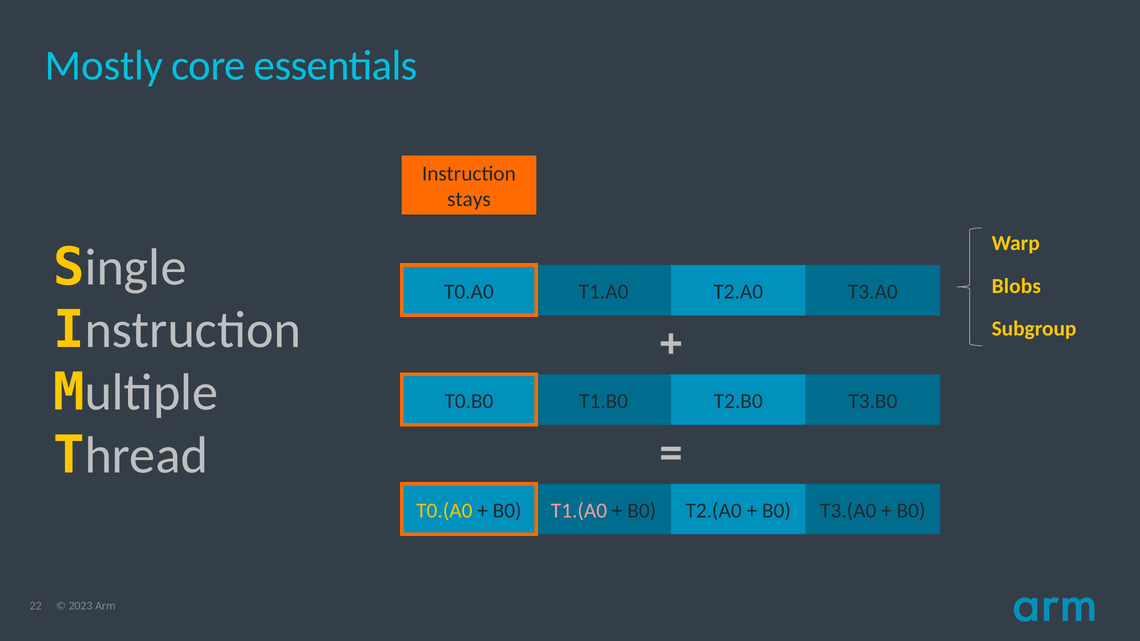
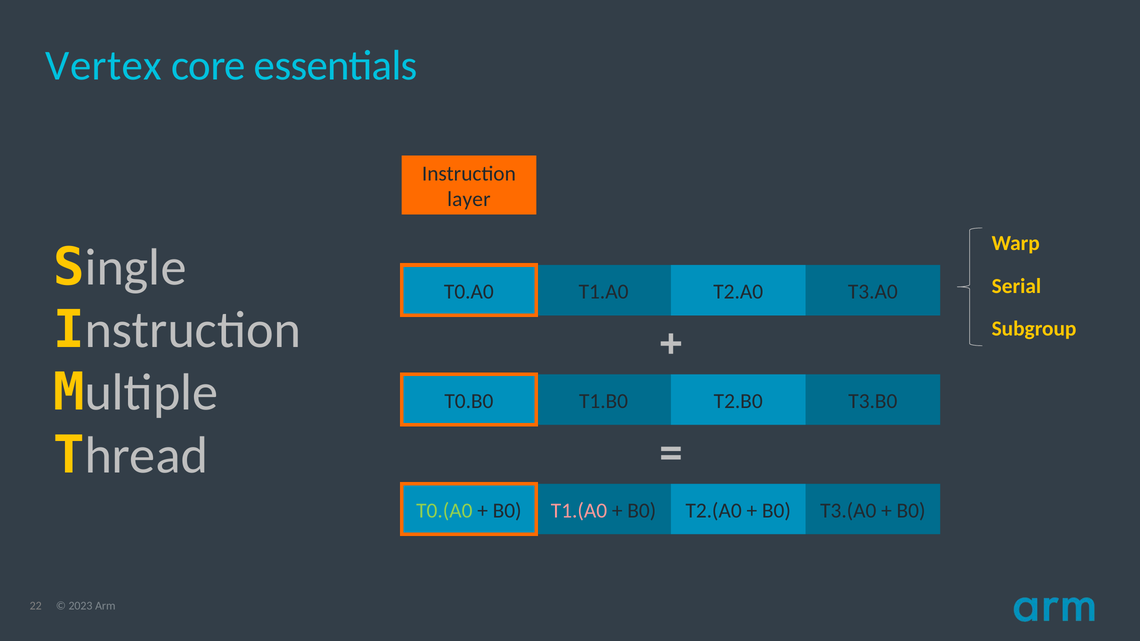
Mostly: Mostly -> Vertex
stays: stays -> layer
Blobs: Blobs -> Serial
T0.(A0 colour: yellow -> light green
